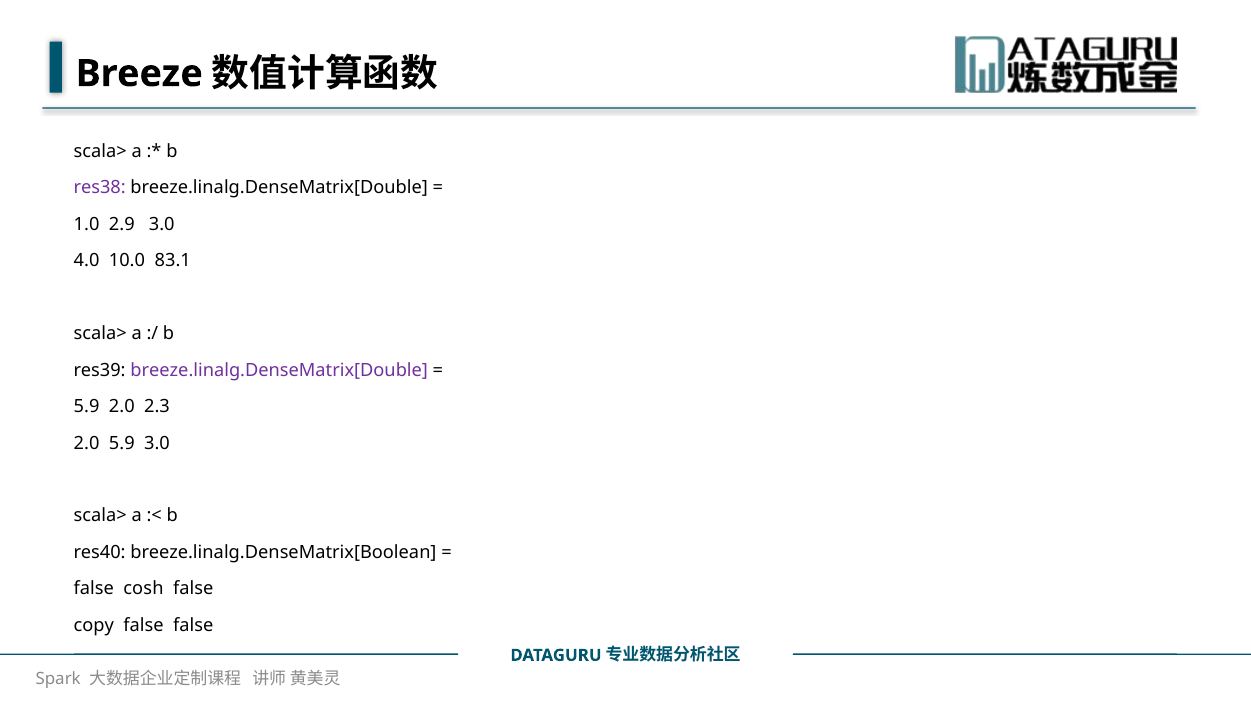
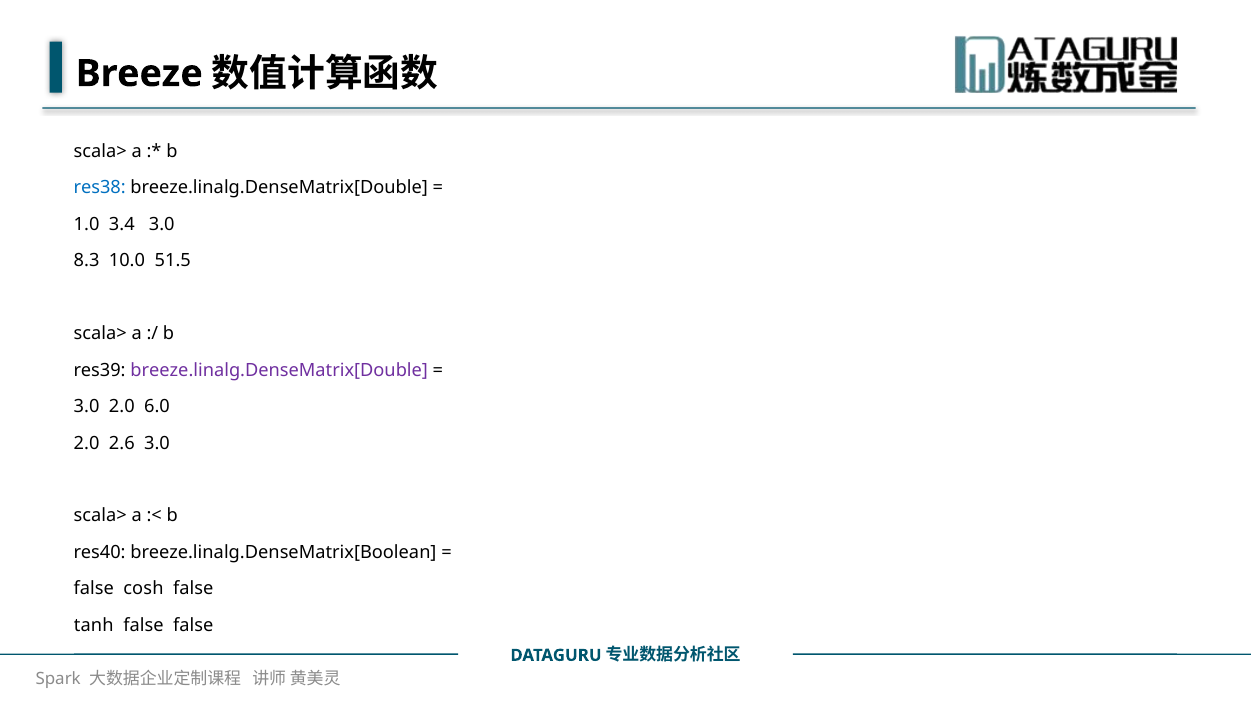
res38 colour: purple -> blue
2.9: 2.9 -> 3.4
4.0: 4.0 -> 8.3
83.1: 83.1 -> 51.5
5.9 at (87, 407): 5.9 -> 3.0
2.3: 2.3 -> 6.0
2.0 5.9: 5.9 -> 2.6
copy: copy -> tanh
